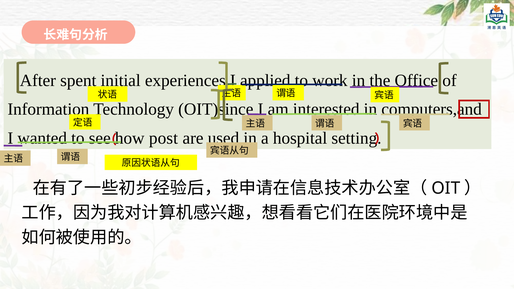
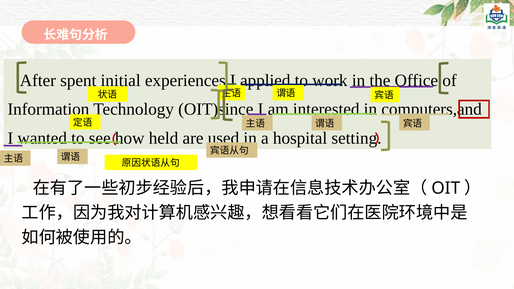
post: post -> held
